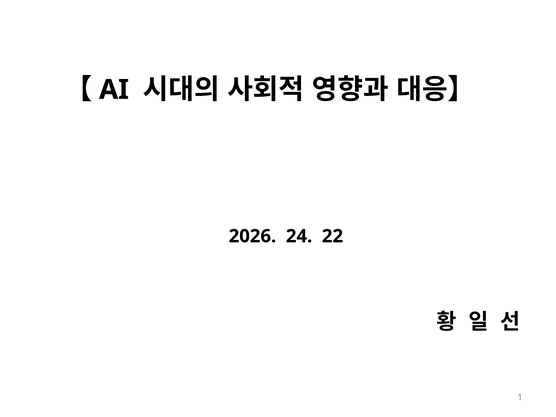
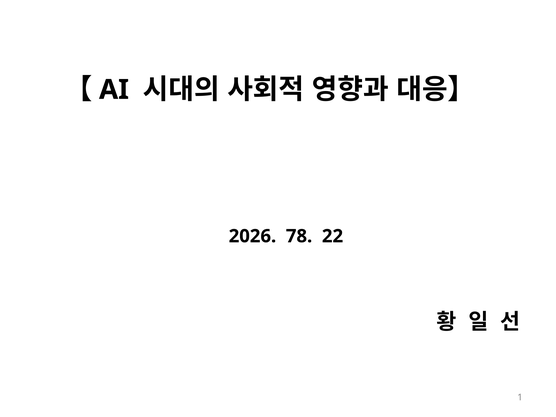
24: 24 -> 78
